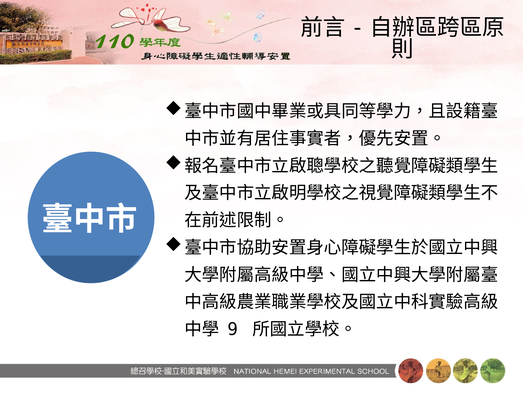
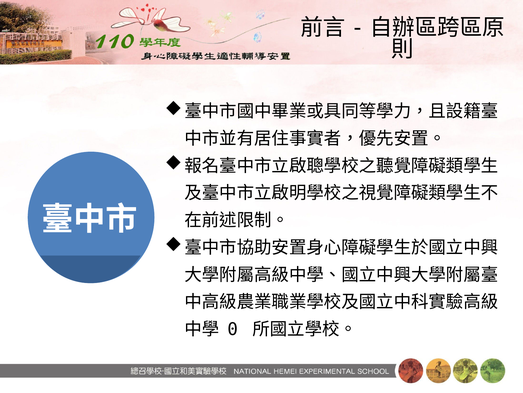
9: 9 -> 0
